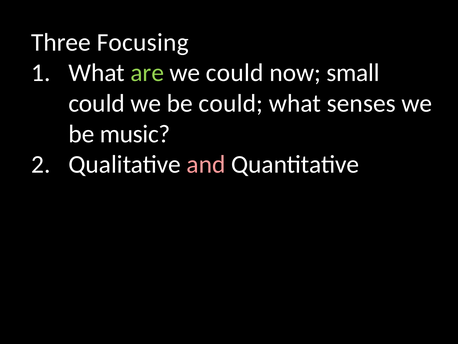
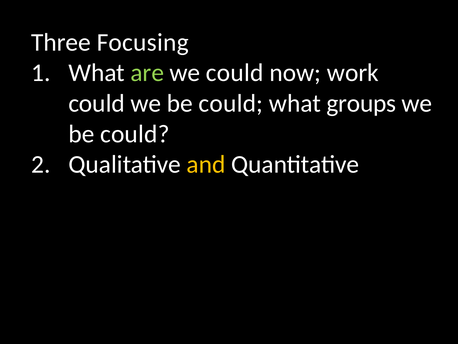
small: small -> work
senses: senses -> groups
music at (135, 134): music -> could
and colour: pink -> yellow
